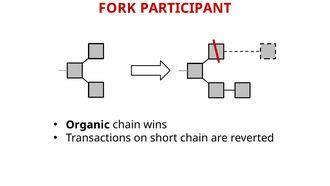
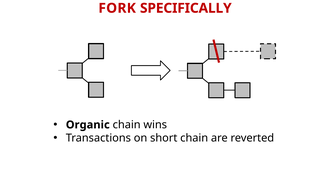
PARTICIPANT: PARTICIPANT -> SPECIFICALLY
